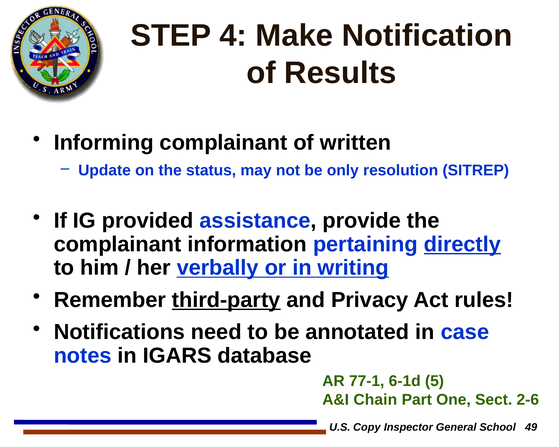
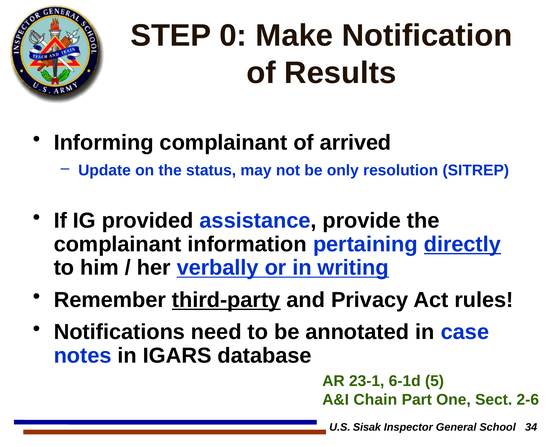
4: 4 -> 0
written: written -> arrived
77-1: 77-1 -> 23-1
Copy: Copy -> Sisak
49: 49 -> 34
